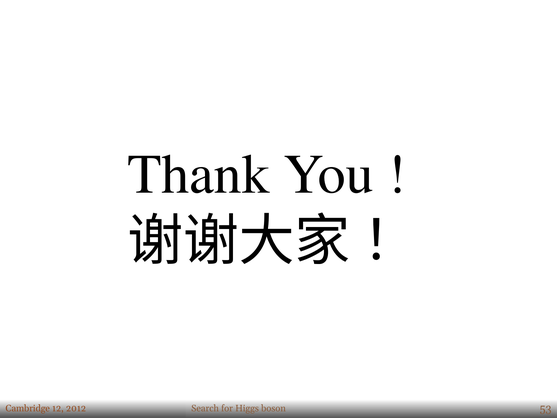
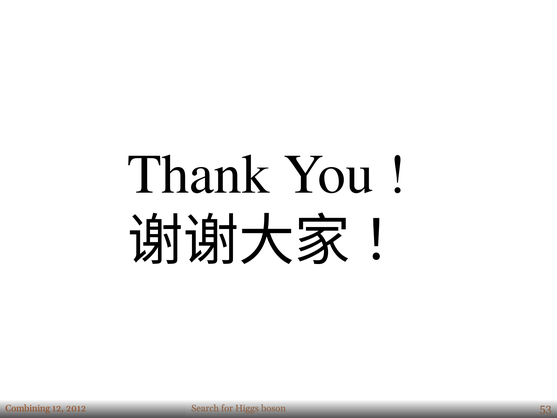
Cambridge: Cambridge -> Combining
